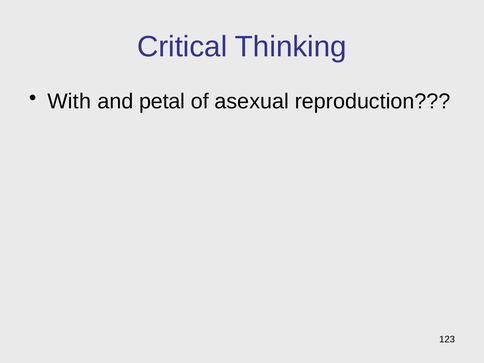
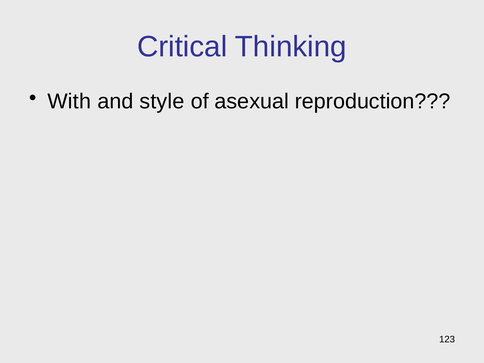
petal: petal -> style
